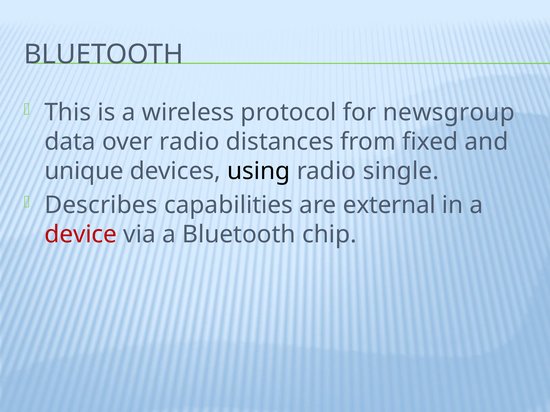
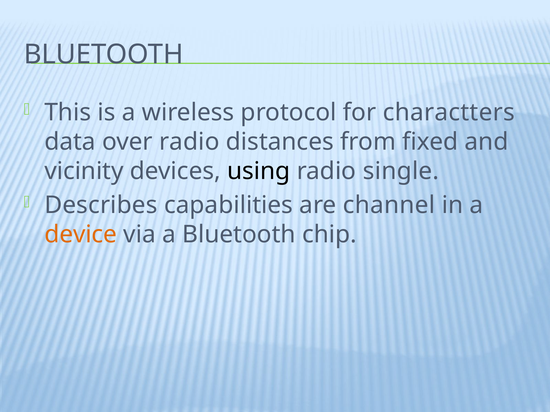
newsgroup: newsgroup -> charactters
unique: unique -> vicinity
external: external -> channel
device colour: red -> orange
